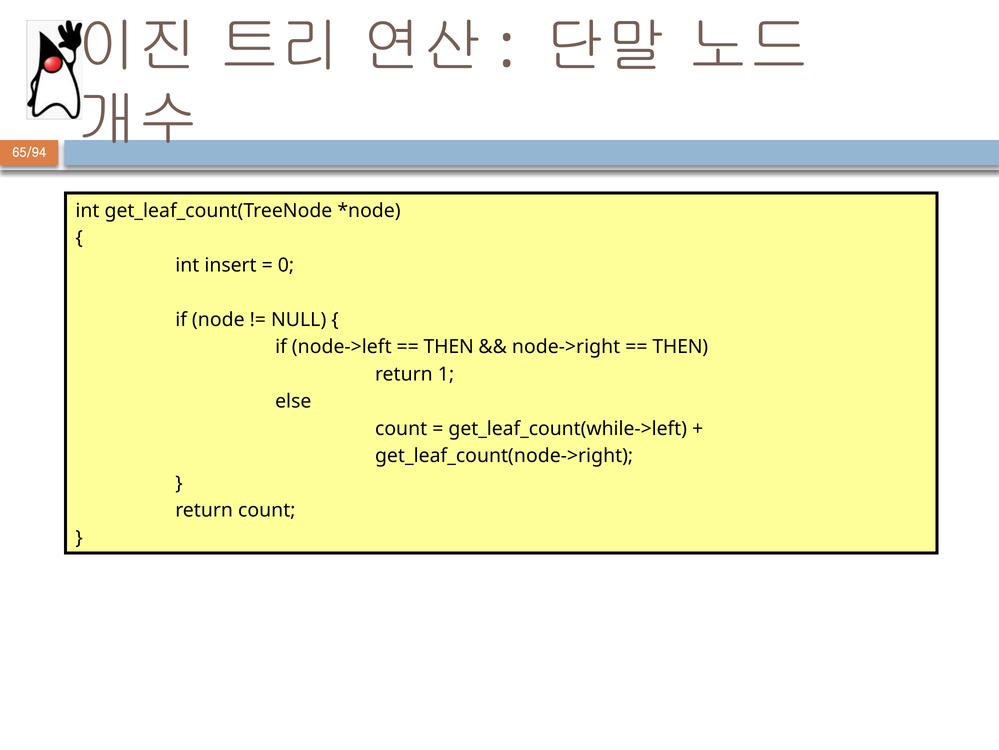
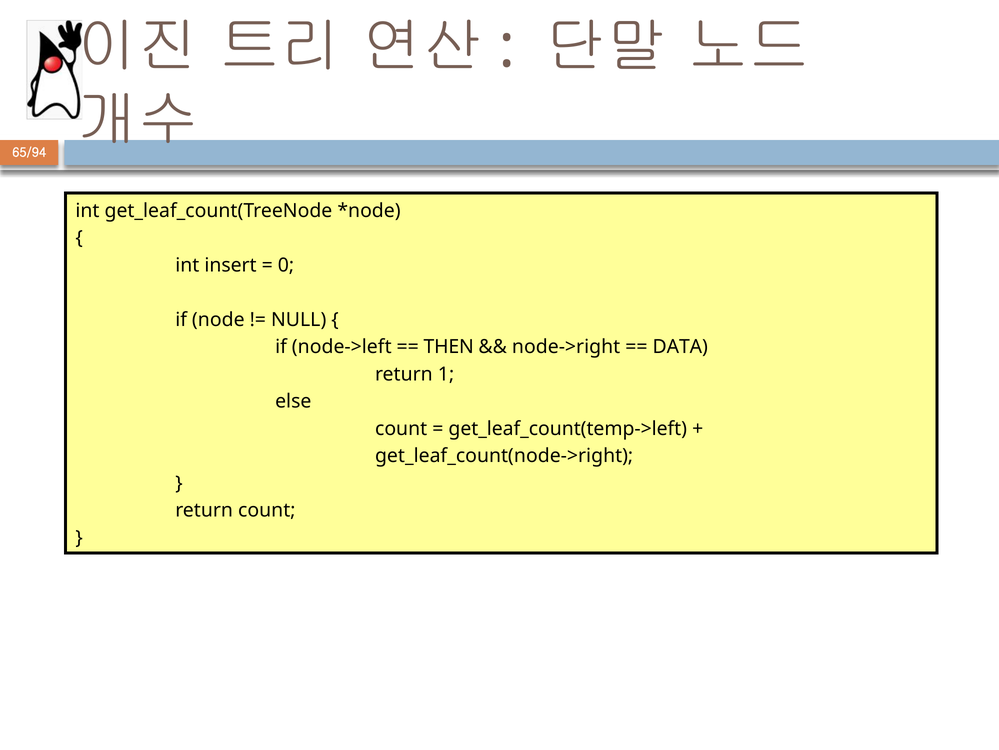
THEN at (680, 347): THEN -> DATA
get_leaf_count(while->left: get_leaf_count(while->left -> get_leaf_count(temp->left
